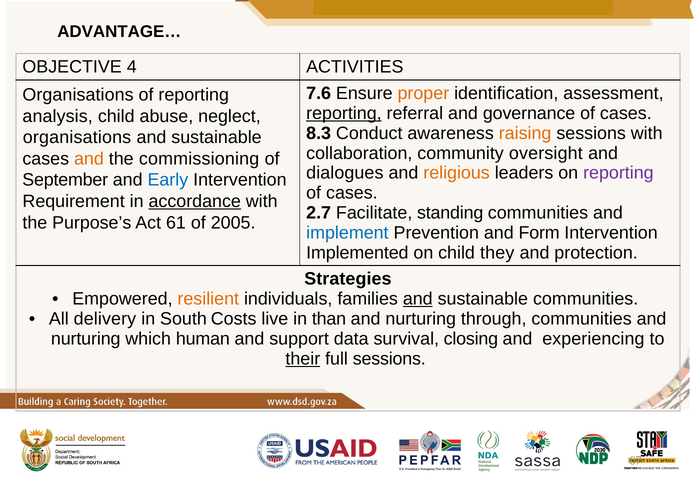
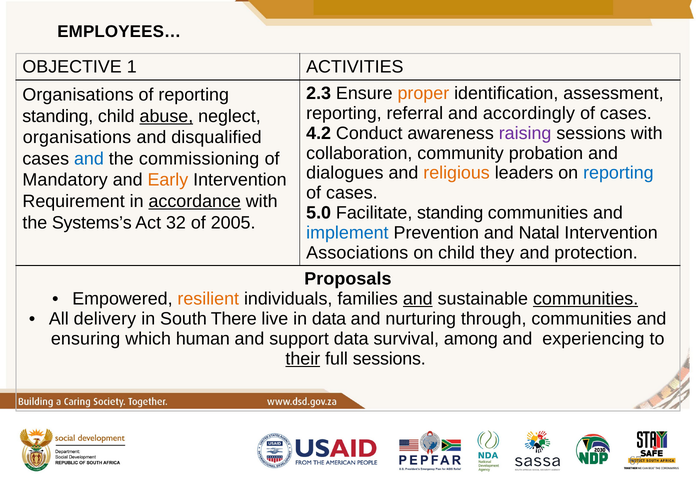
ADVANTAGE…: ADVANTAGE… -> EMPLOYEES…
4: 4 -> 1
7.6: 7.6 -> 2.3
reporting at (344, 113) underline: present -> none
governance: governance -> accordingly
analysis at (58, 116): analysis -> standing
abuse underline: none -> present
8.3: 8.3 -> 4.2
raising colour: orange -> purple
sustainable at (217, 137): sustainable -> disqualified
oversight: oversight -> probation
and at (89, 159) colour: orange -> blue
reporting at (618, 173) colour: purple -> blue
September: September -> Mandatory
Early colour: blue -> orange
2.7: 2.7 -> 5.0
Purpose’s: Purpose’s -> Systems’s
61: 61 -> 32
Form: Form -> Natal
Implemented: Implemented -> Associations
Strategies: Strategies -> Proposals
communities at (586, 299) underline: none -> present
Costs: Costs -> There
in than: than -> data
nurturing at (86, 339): nurturing -> ensuring
closing: closing -> among
